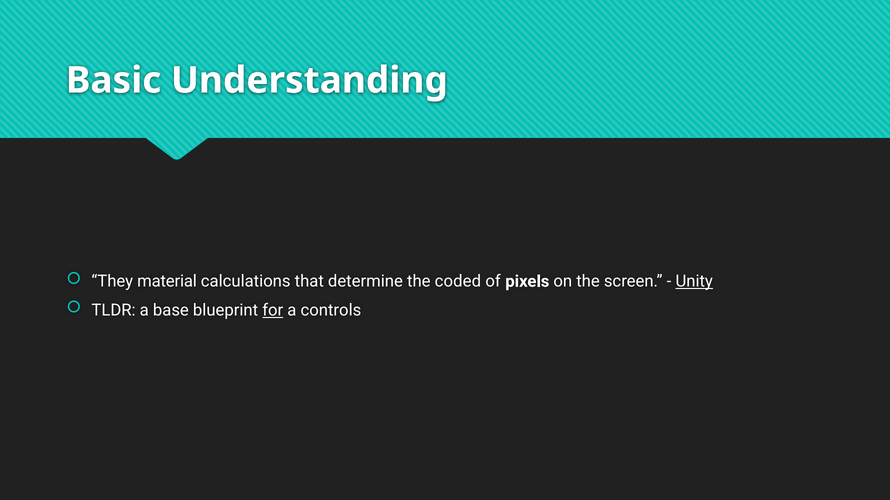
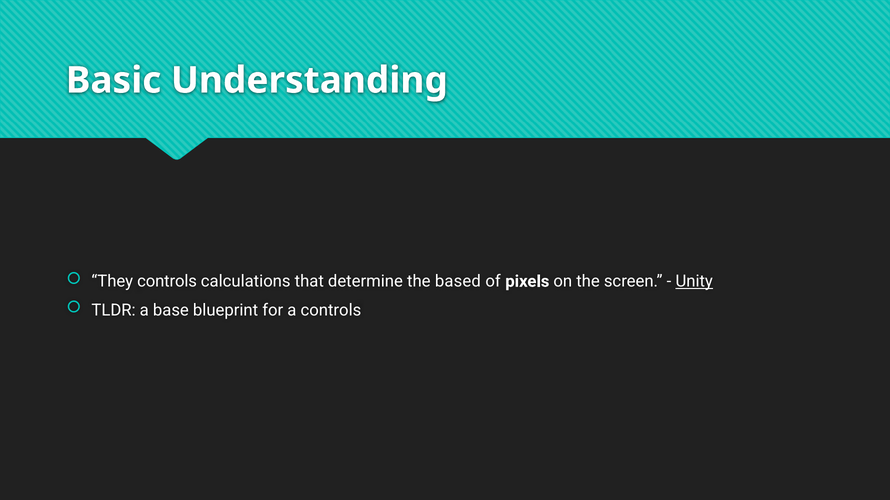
They material: material -> controls
coded: coded -> based
for underline: present -> none
